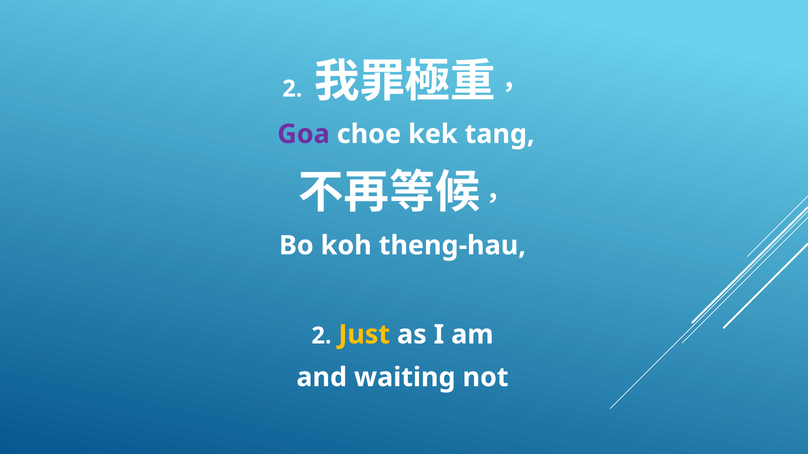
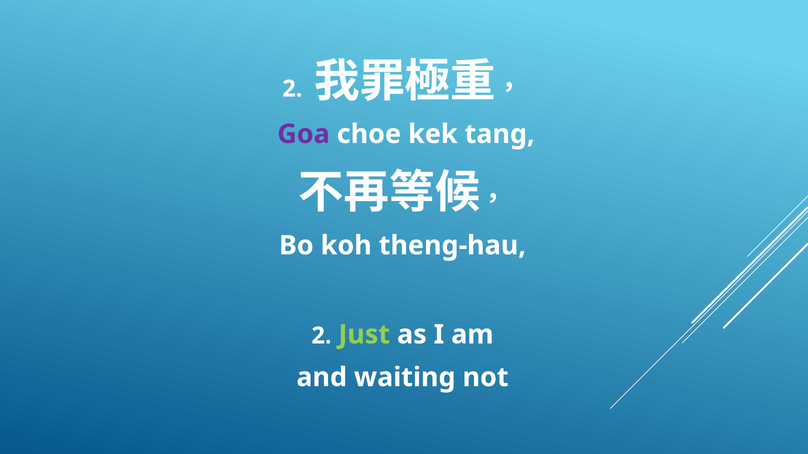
Just colour: yellow -> light green
